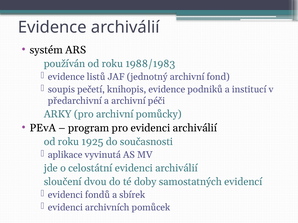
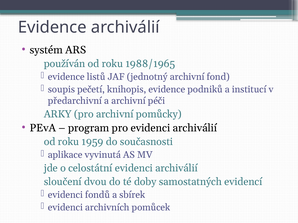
1988/1983: 1988/1983 -> 1988/1965
1925: 1925 -> 1959
